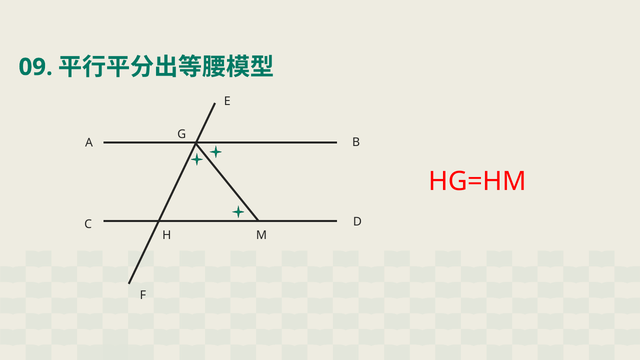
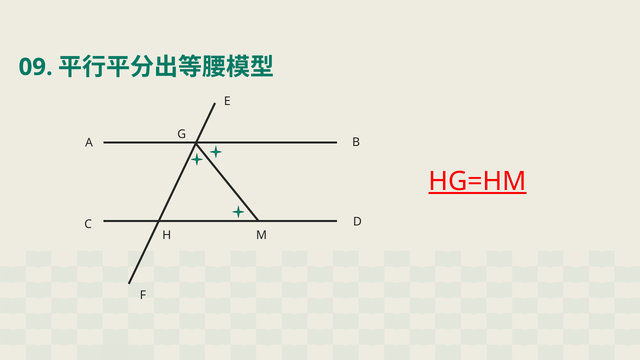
HG=HM underline: none -> present
